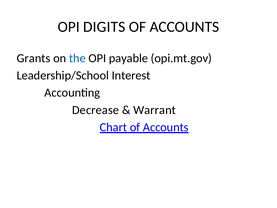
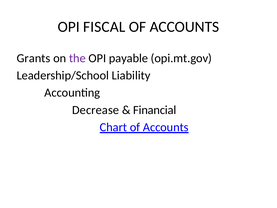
DIGITS: DIGITS -> FISCAL
the colour: blue -> purple
Interest: Interest -> Liability
Warrant: Warrant -> Financial
